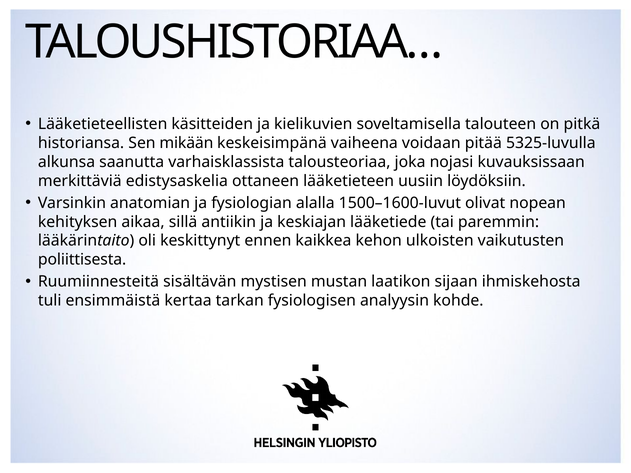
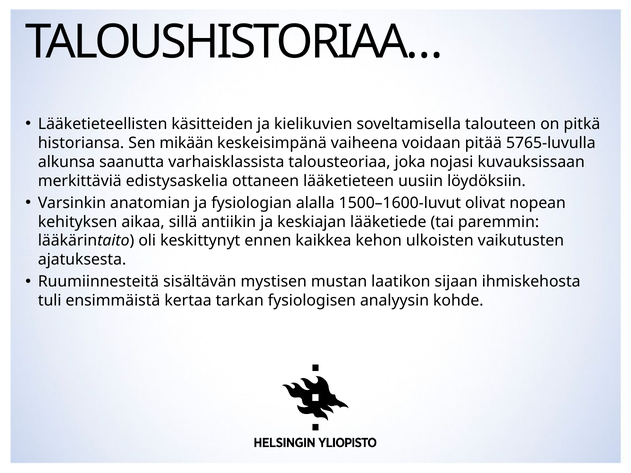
5325-luvulla: 5325-luvulla -> 5765-luvulla
poliittisesta: poliittisesta -> ajatuksesta
